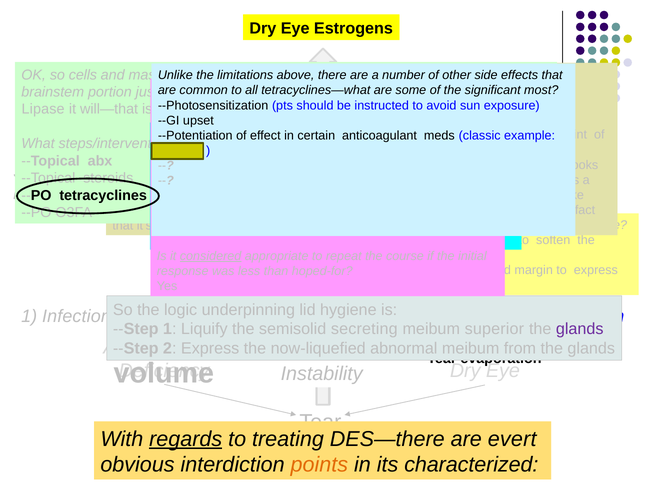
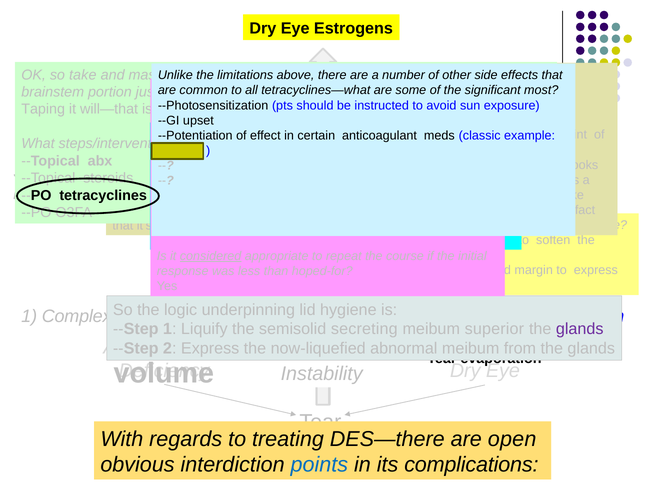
cells: cells -> take
Lipase: Lipase -> Taping
Infection: Infection -> Complex
regards underline: present -> none
evert: evert -> open
points colour: orange -> blue
characterized: characterized -> complications
